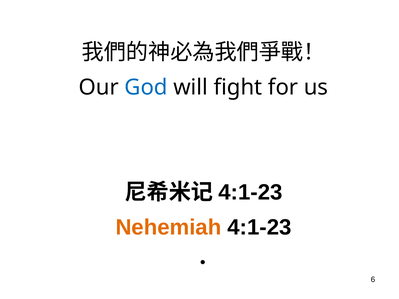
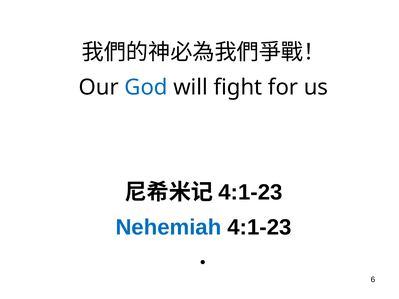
Nehemiah colour: orange -> blue
